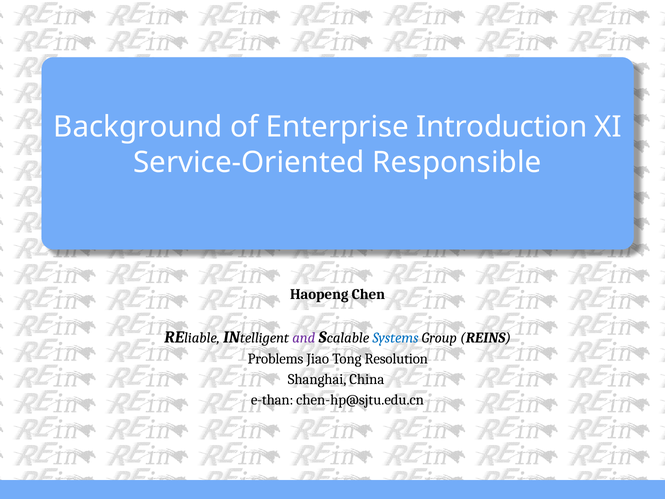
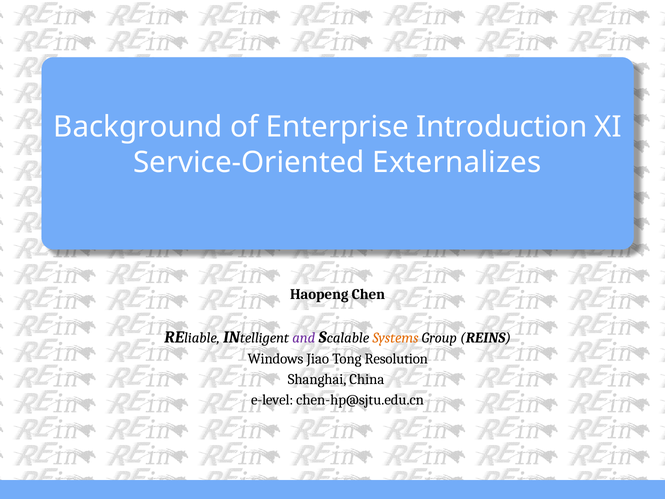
Responsible: Responsible -> Externalizes
Systems colour: blue -> orange
Problems: Problems -> Windows
e-than: e-than -> e-level
